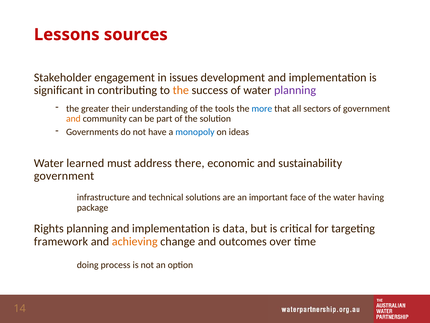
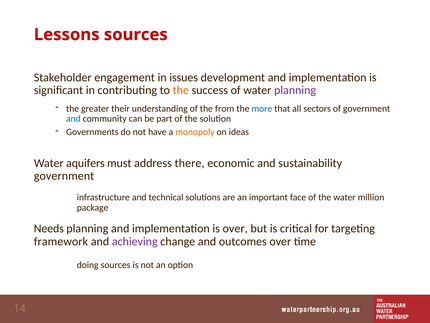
tools: tools -> from
and at (73, 119) colour: orange -> blue
monopoly colour: blue -> orange
learned: learned -> aquifers
having: having -> million
Rights: Rights -> Needs
is data: data -> over
achieving colour: orange -> purple
doing process: process -> sources
